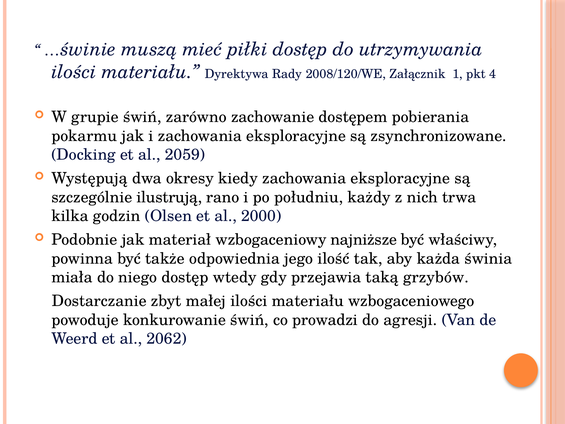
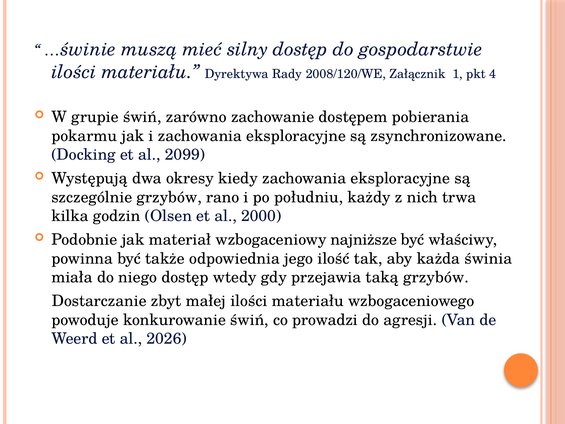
piłki: piłki -> silny
utrzymywania: utrzymywania -> gospodarstwie
2059: 2059 -> 2099
szczególnie ilustrują: ilustrują -> grzybów
2062: 2062 -> 2026
